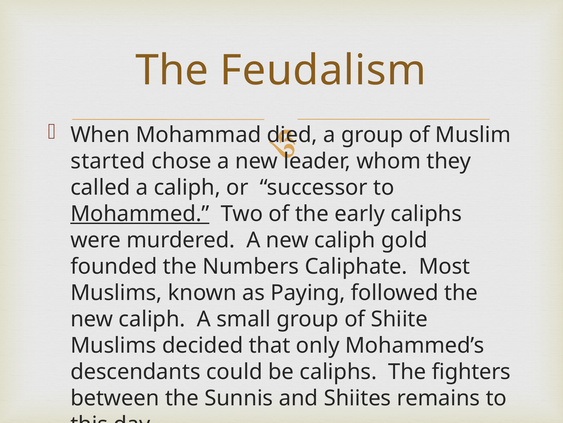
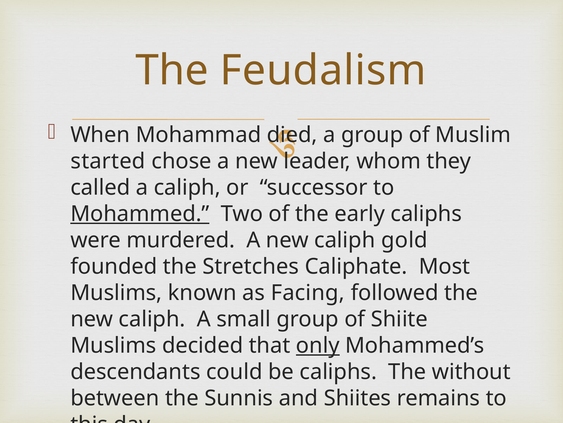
Numbers: Numbers -> Stretches
Paying: Paying -> Facing
only underline: none -> present
fighters: fighters -> without
